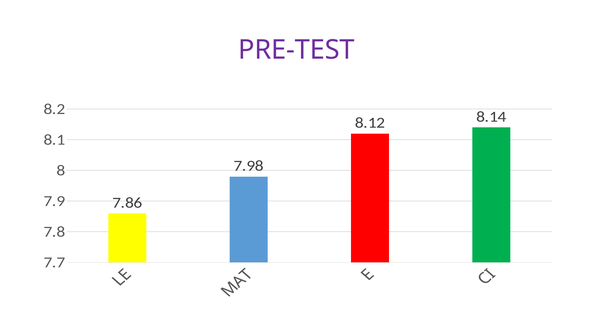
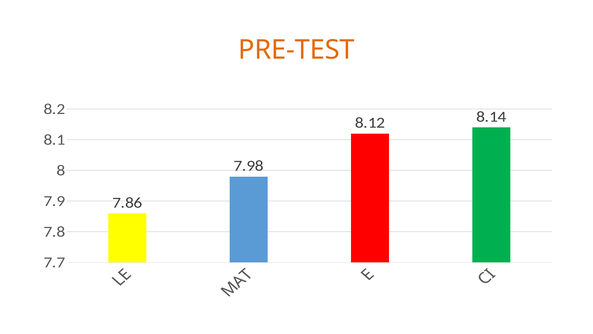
PRE-TEST colour: purple -> orange
